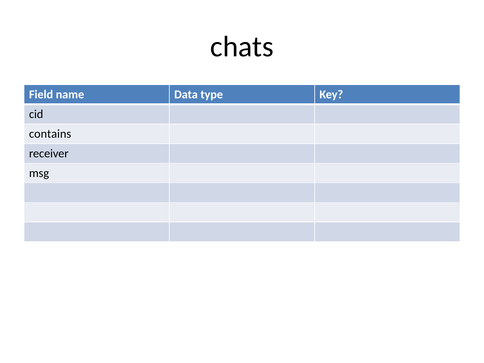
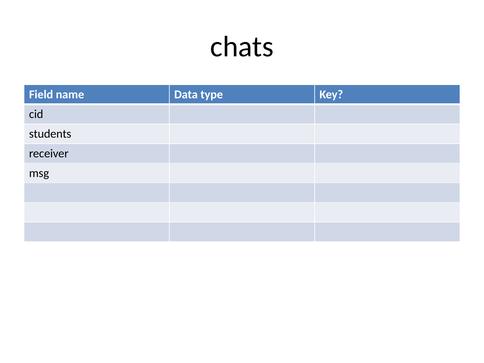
contains: contains -> students
